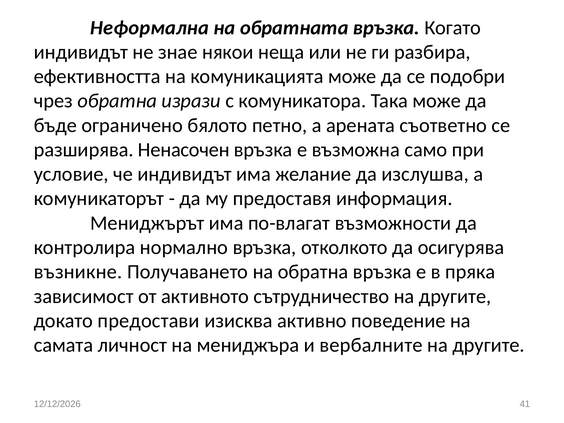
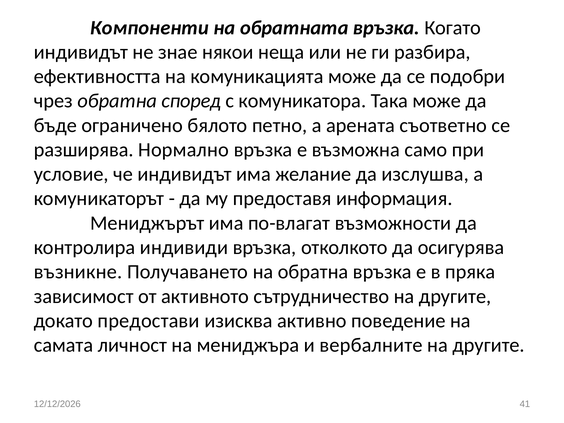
Неформална: Неформална -> Компоненти
изрази: изрази -> според
Ненасочен: Ненасочен -> Нормално
нормално: нормално -> индивиди
